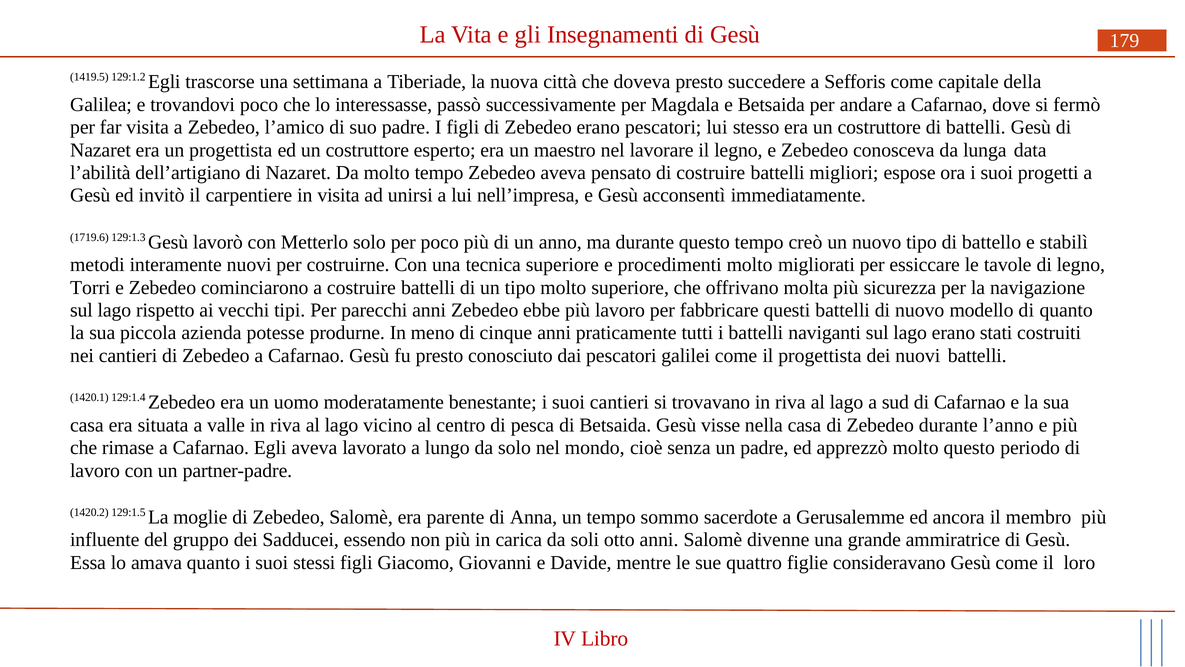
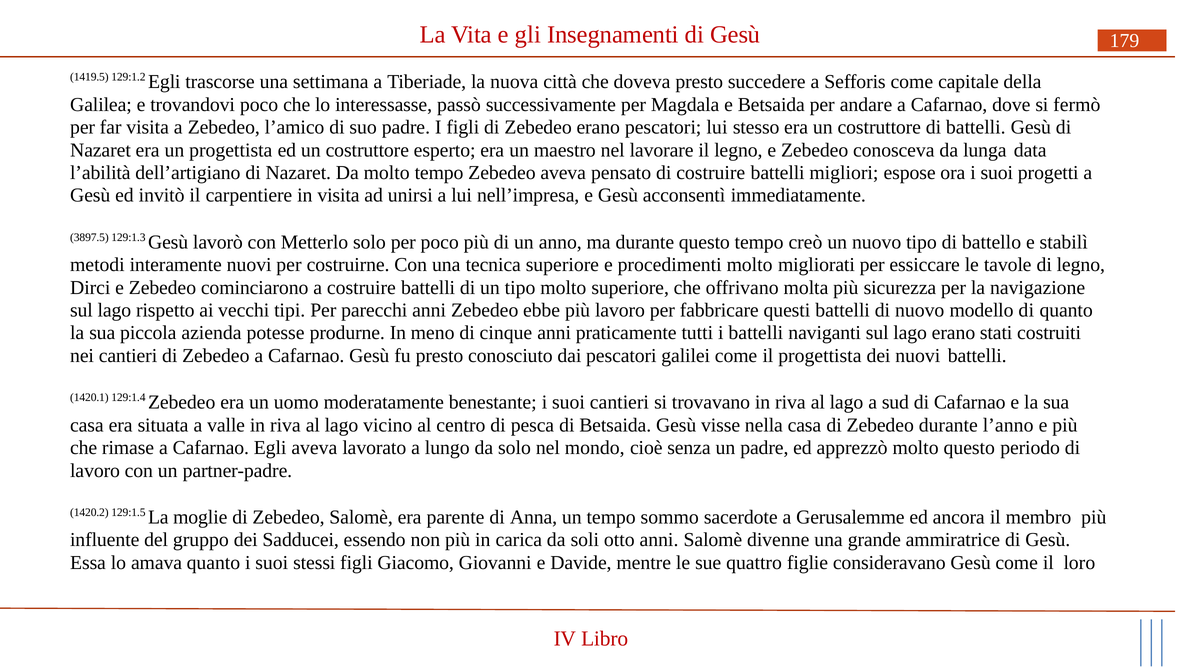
1719.6: 1719.6 -> 3897.5
Torri: Torri -> Dirci
